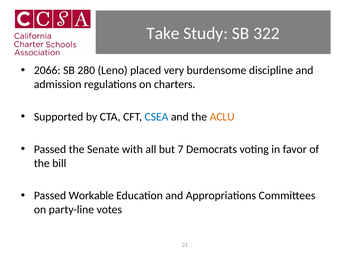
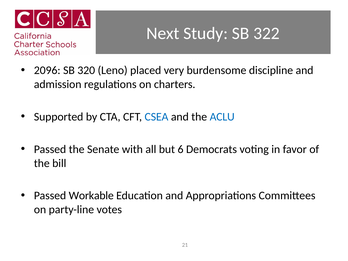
Take: Take -> Next
2066: 2066 -> 2096
280: 280 -> 320
ACLU colour: orange -> blue
7: 7 -> 6
